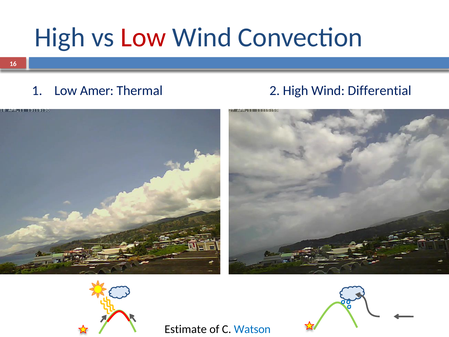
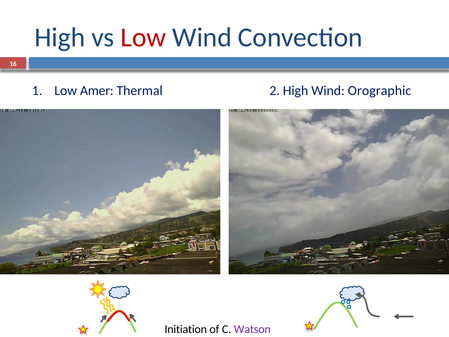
Differential: Differential -> Orographic
Estimate: Estimate -> Initiation
Watson colour: blue -> purple
